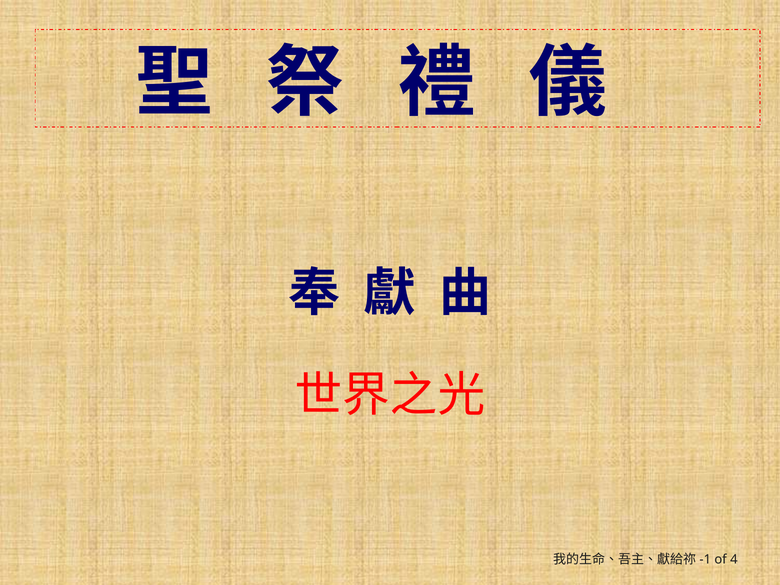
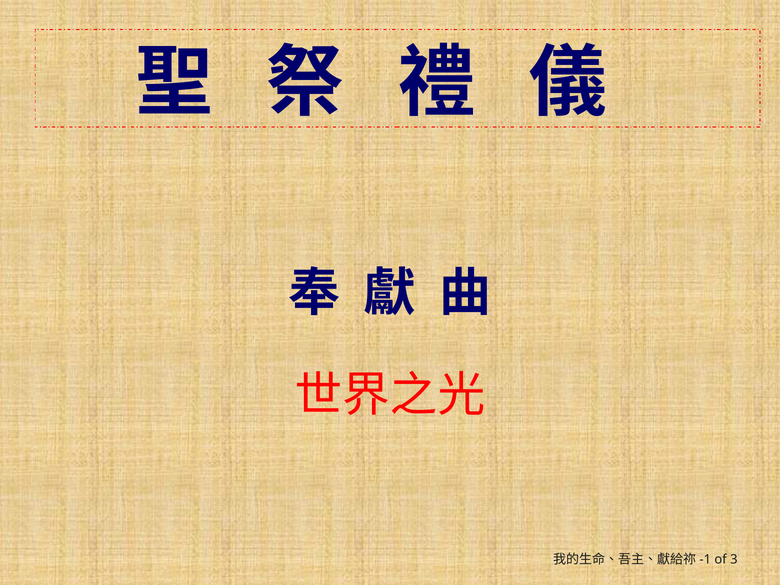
4: 4 -> 3
